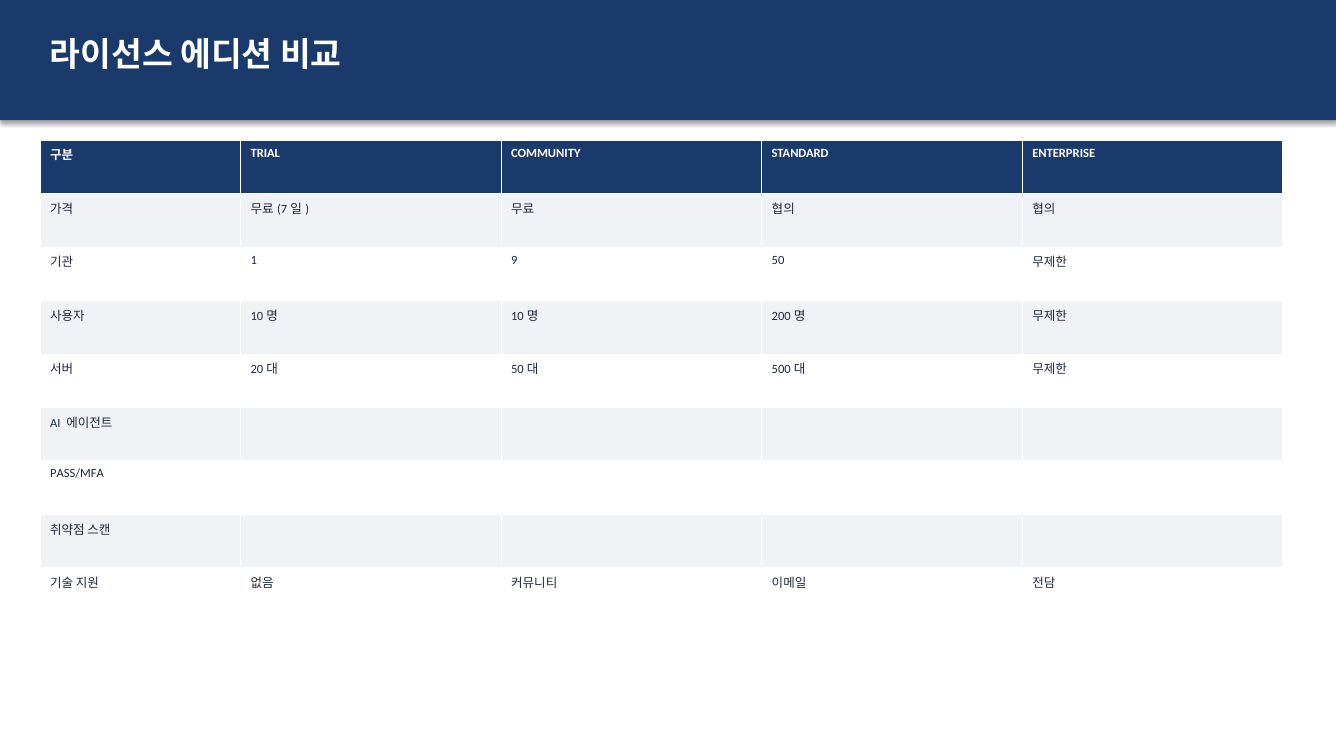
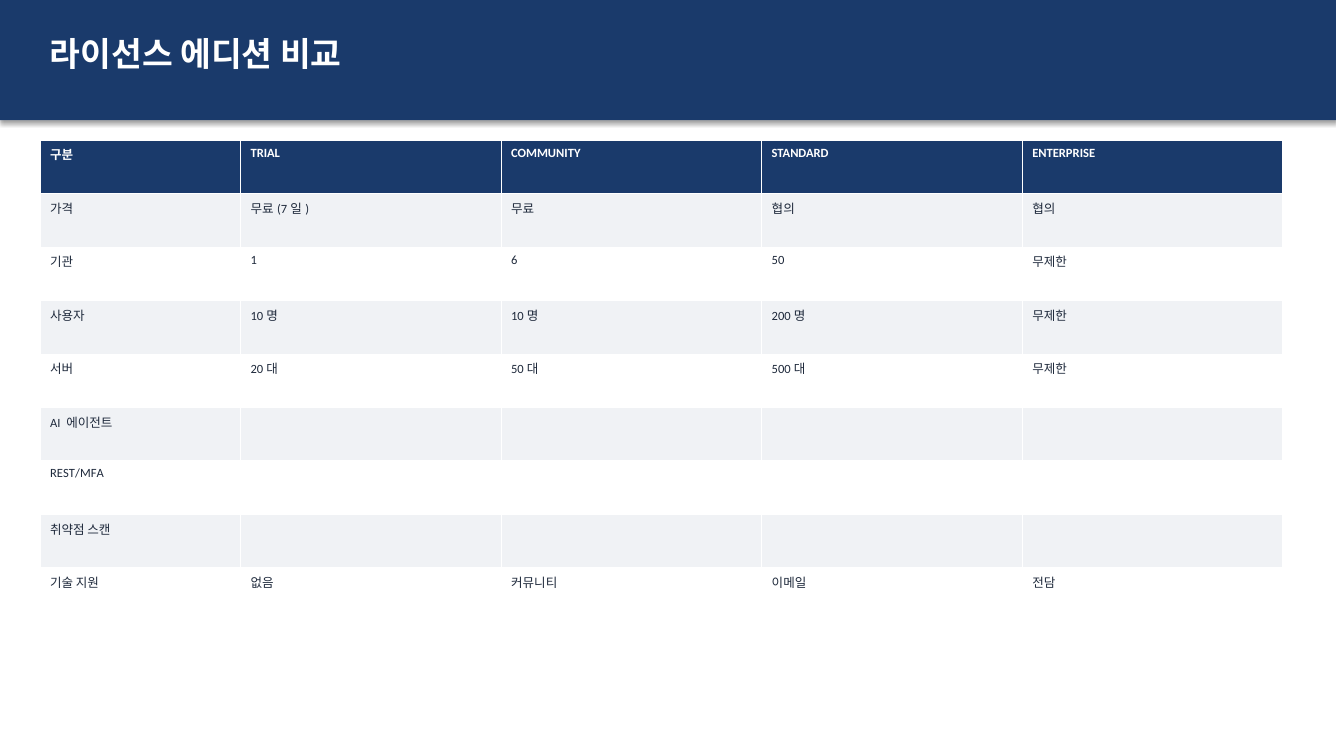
9: 9 -> 6
PASS/MFA: PASS/MFA -> REST/MFA
